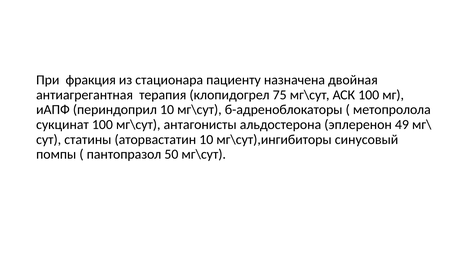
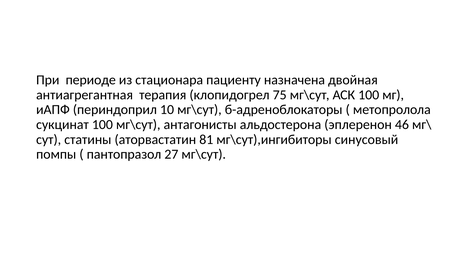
фракция: фракция -> периоде
49: 49 -> 46
аторвастатин 10: 10 -> 81
50: 50 -> 27
